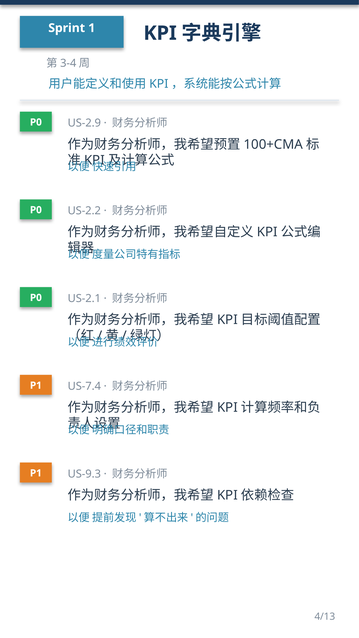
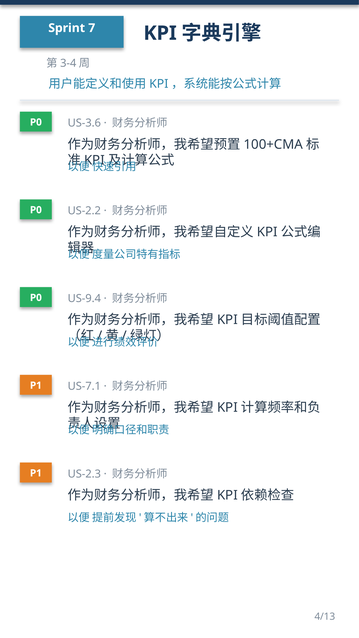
1: 1 -> 7
US-2.9: US-2.9 -> US-3.6
US-2.1: US-2.1 -> US-9.4
US-7.4: US-7.4 -> US-7.1
US-9.3: US-9.3 -> US-2.3
